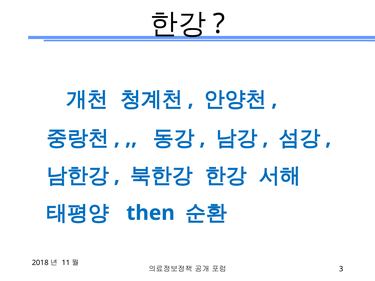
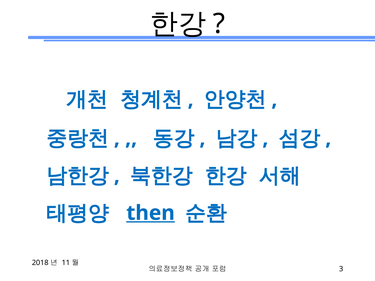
then underline: none -> present
